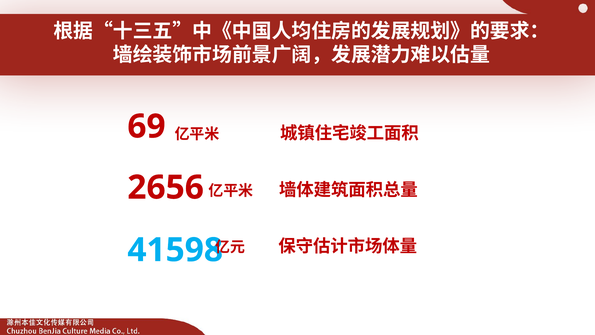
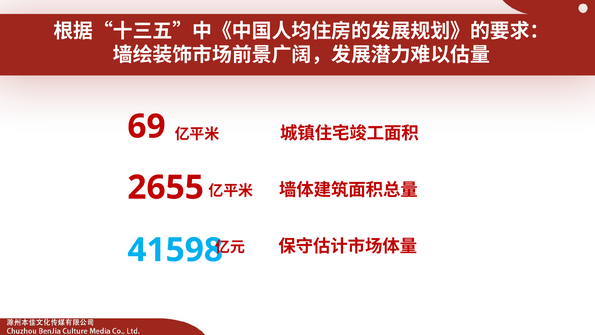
2656: 2656 -> 2655
